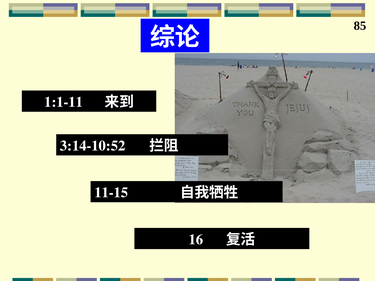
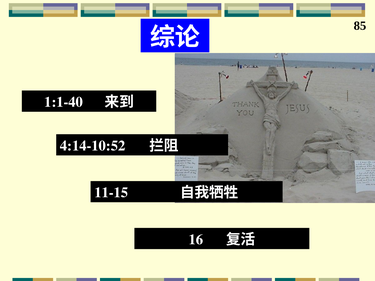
1:1-11: 1:1-11 -> 1:1-40
3:14-10:52: 3:14-10:52 -> 4:14-10:52
